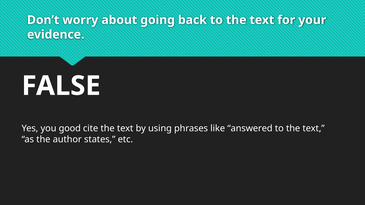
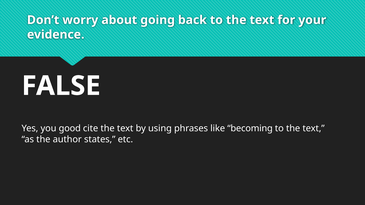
answered: answered -> becoming
